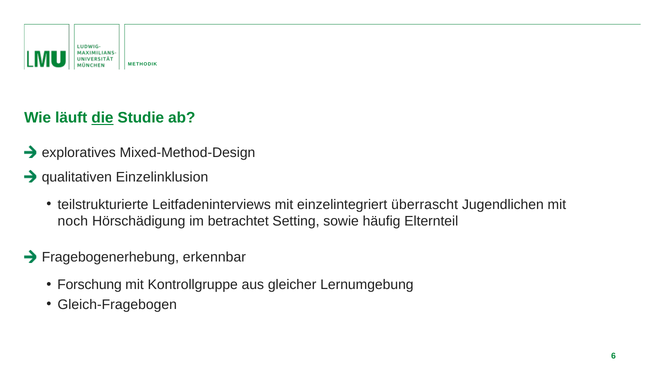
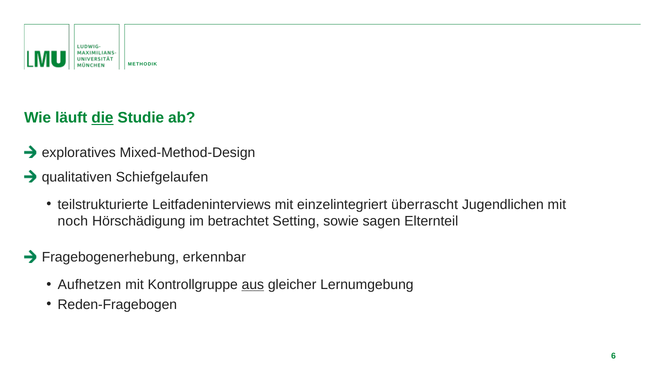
Einzelinklusion: Einzelinklusion -> Schiefgelaufen
häufig: häufig -> sagen
Forschung: Forschung -> Aufhetzen
aus underline: none -> present
Gleich-Fragebogen: Gleich-Fragebogen -> Reden-Fragebogen
